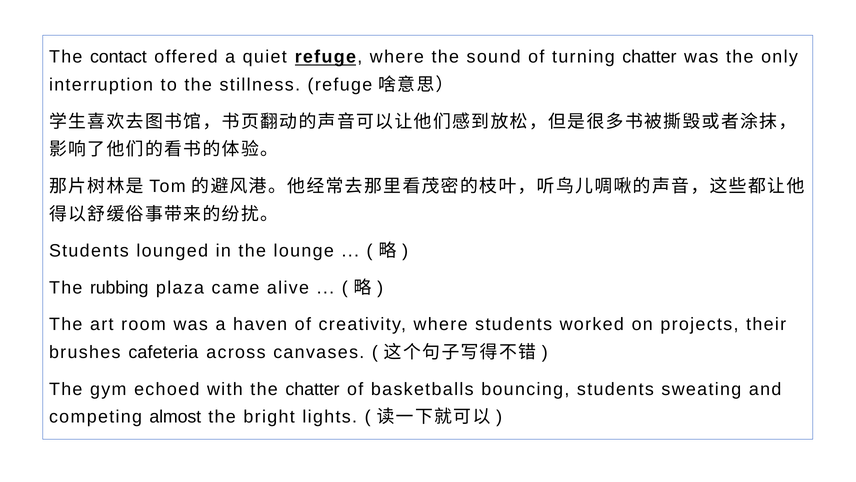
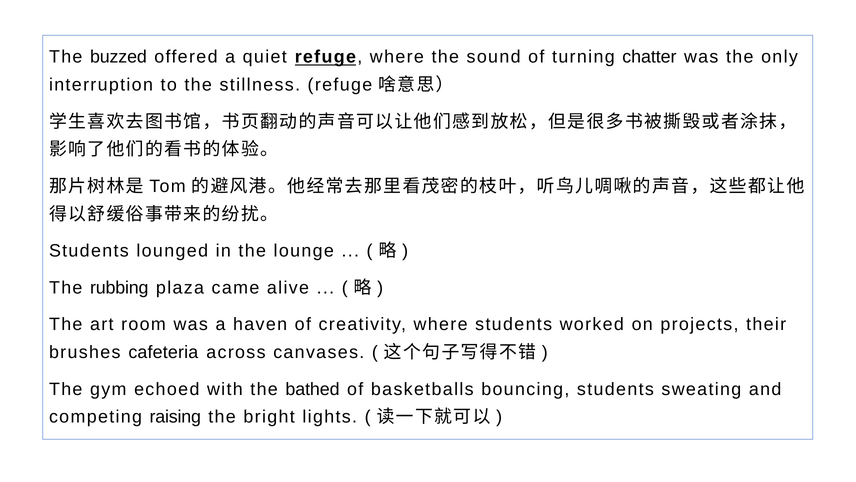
contact: contact -> buzzed
the chatter: chatter -> bathed
almost: almost -> raising
